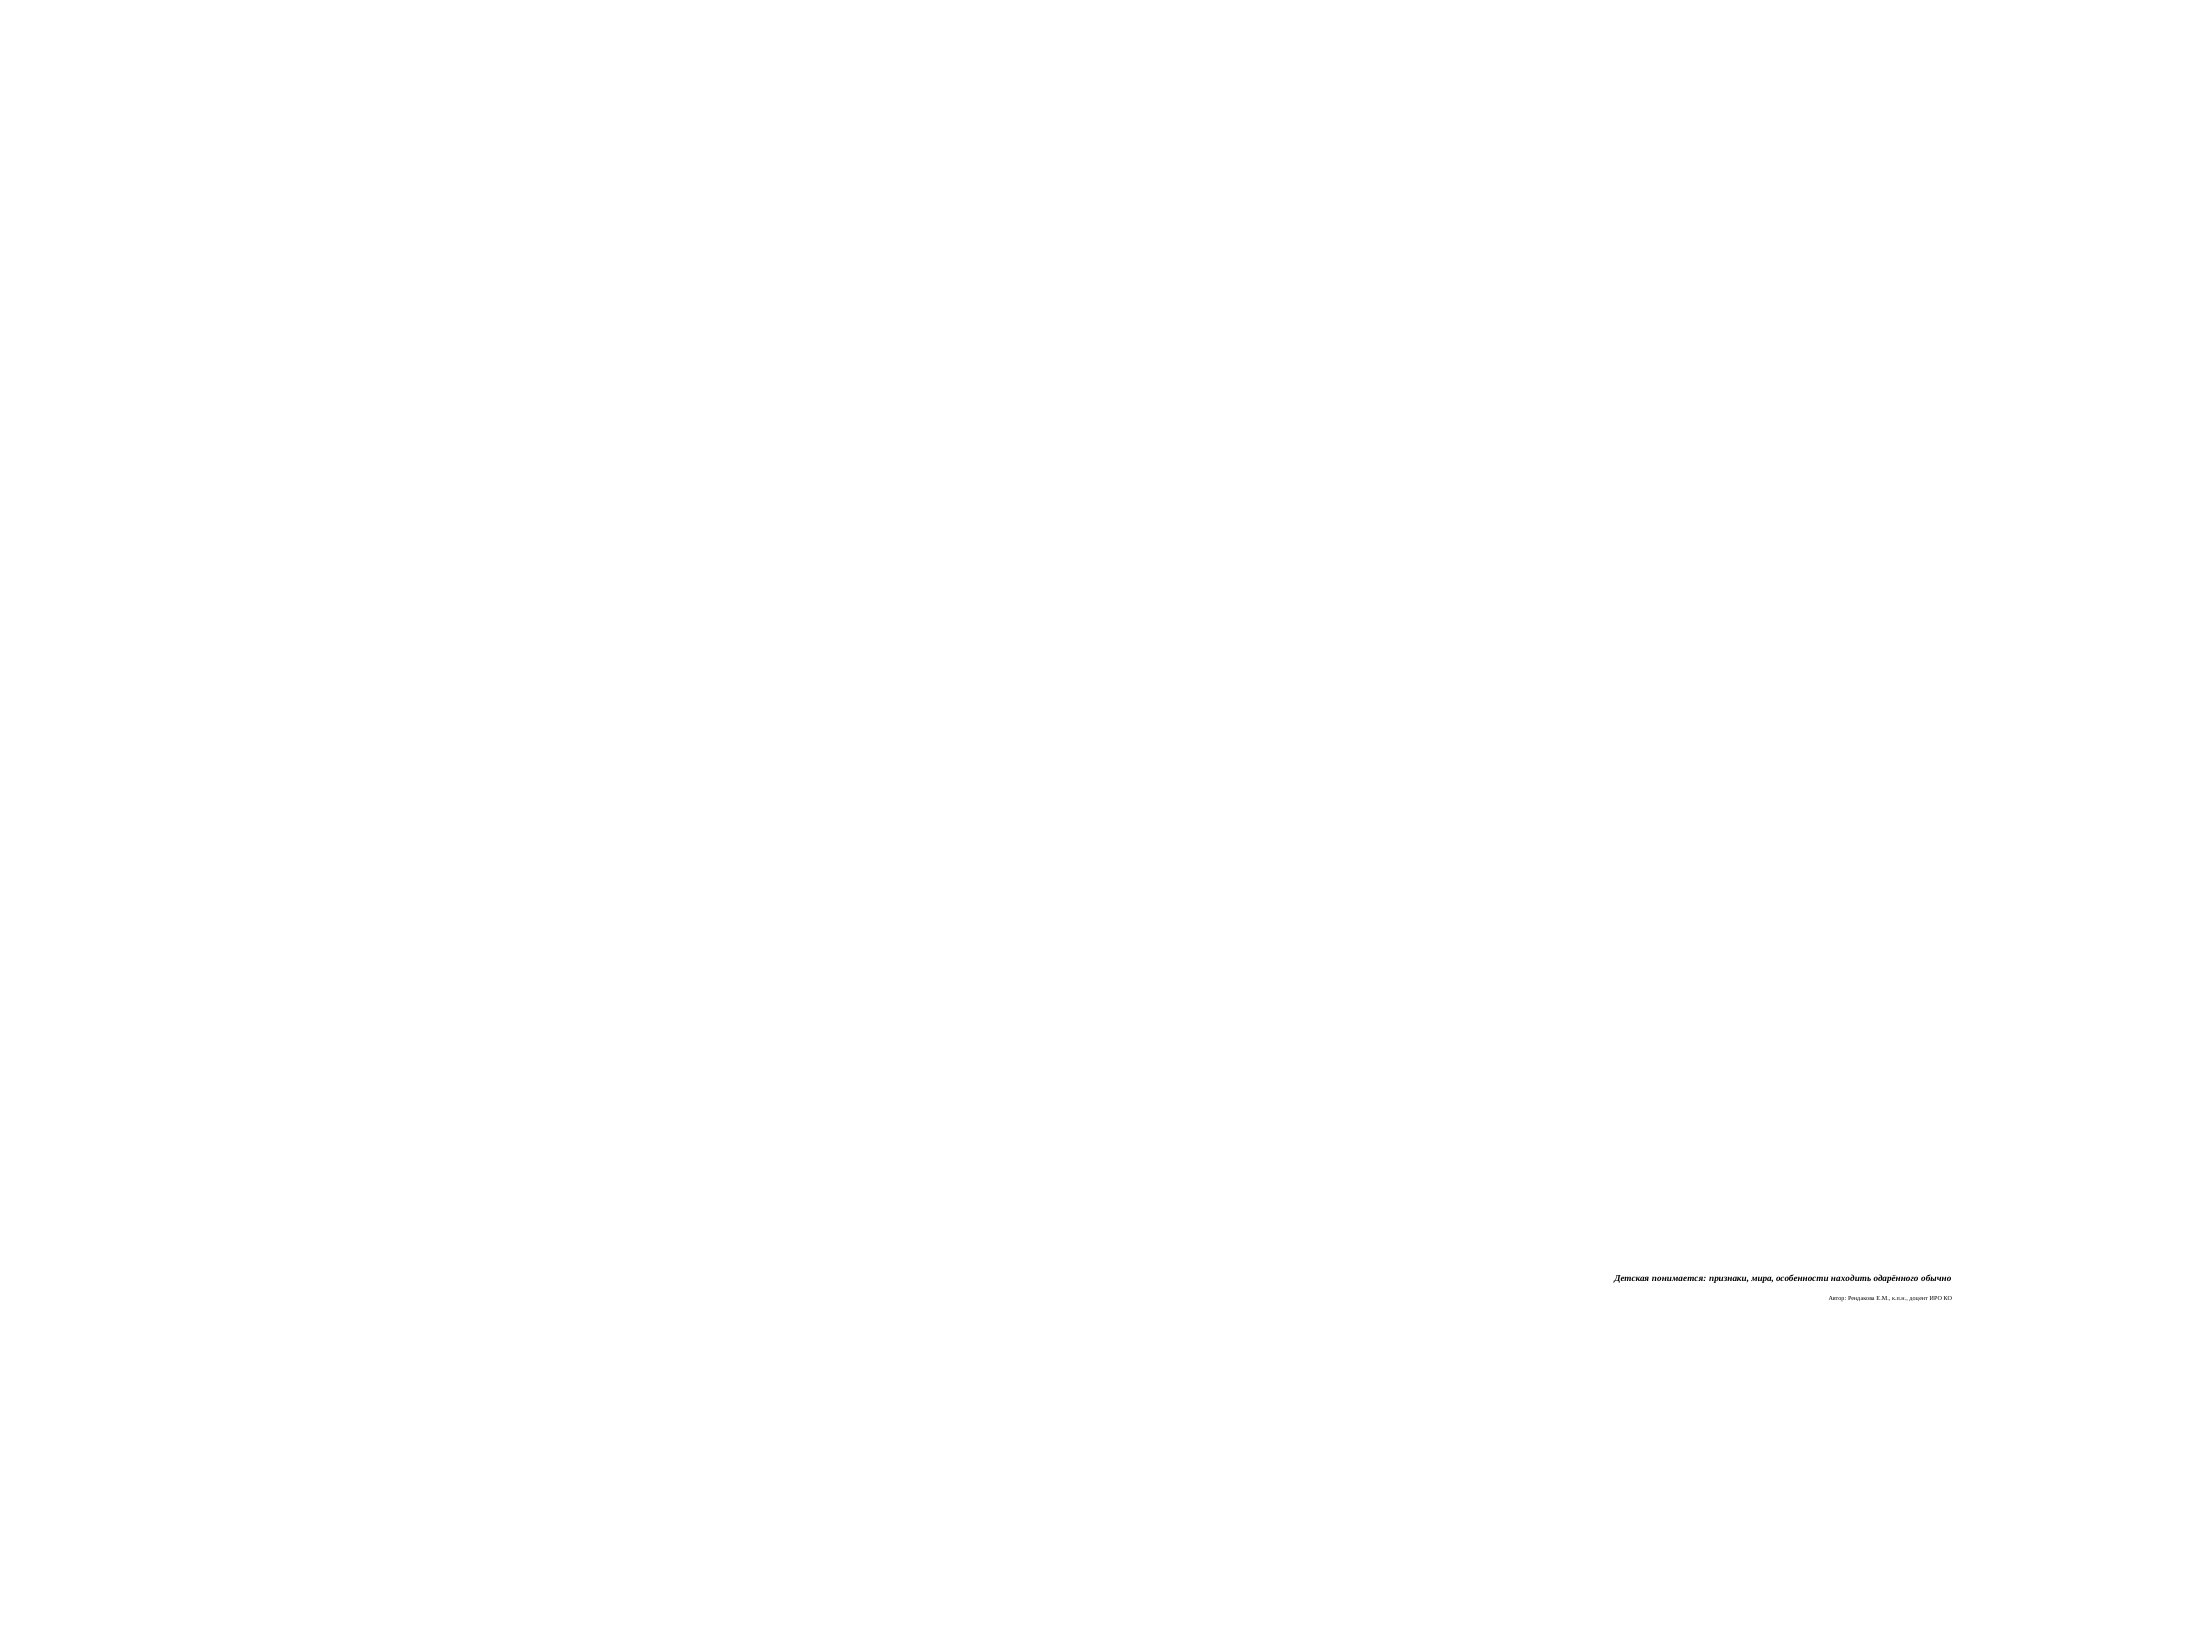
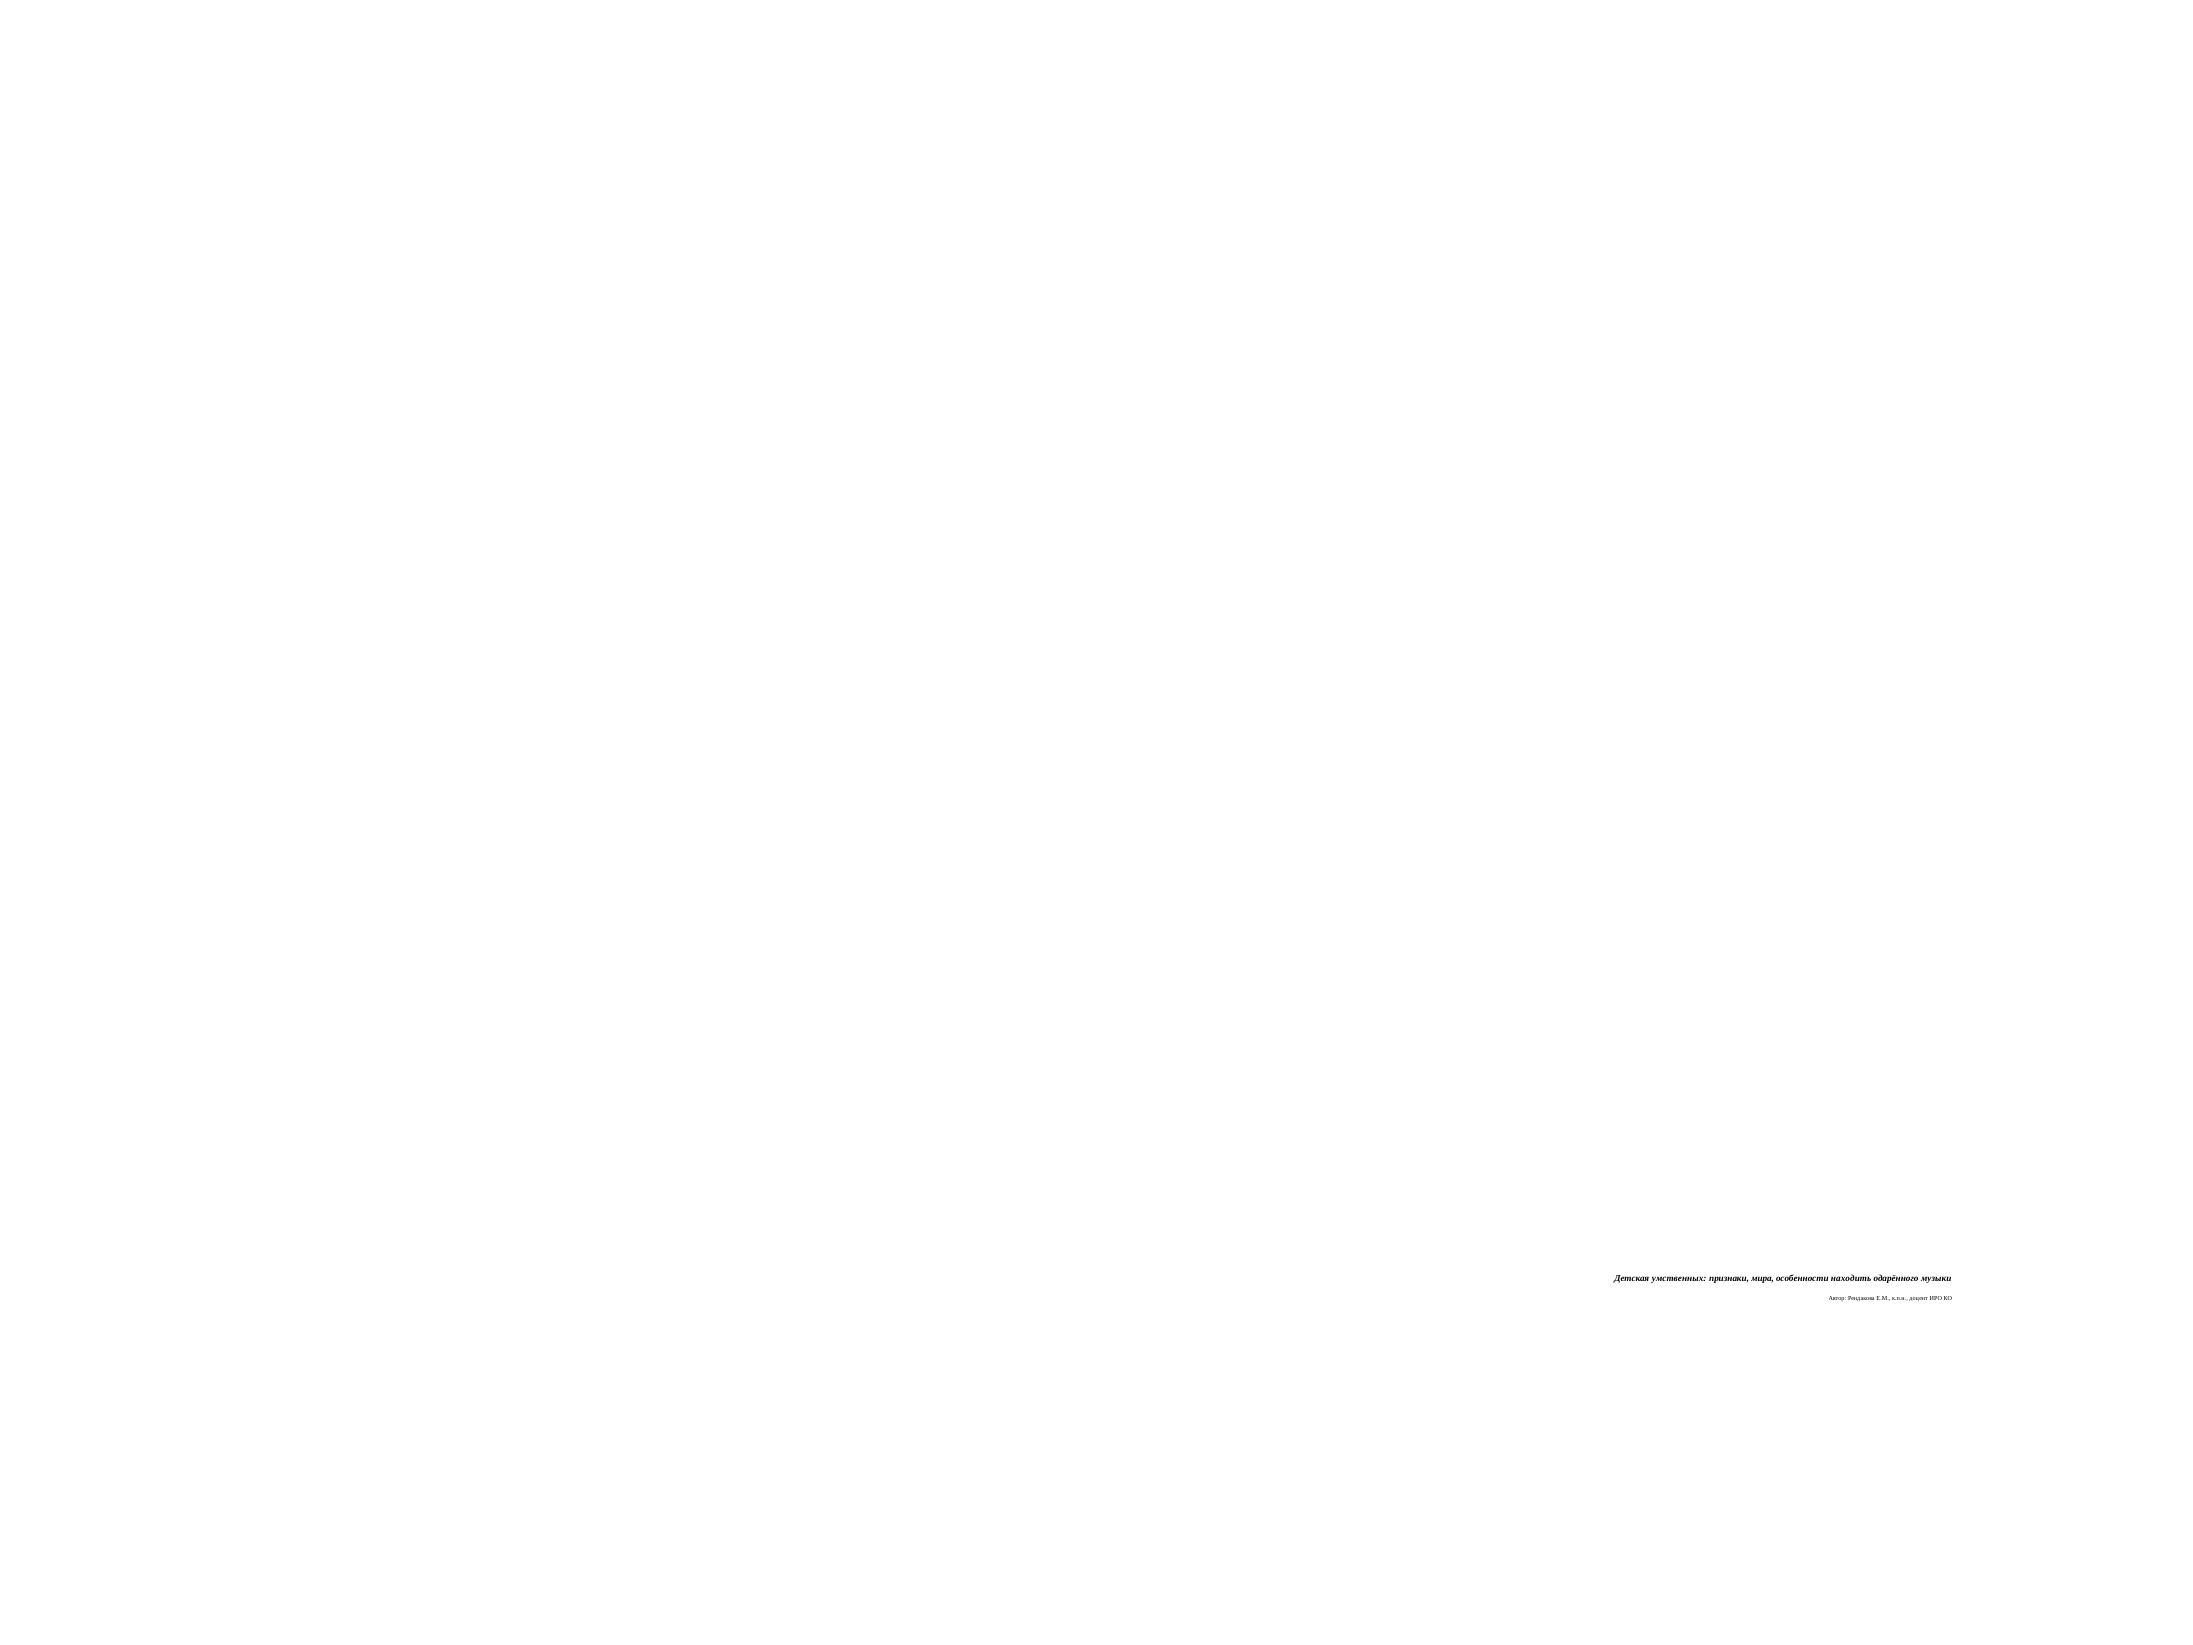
понимается: понимается -> умственных
обычно: обычно -> музыки
